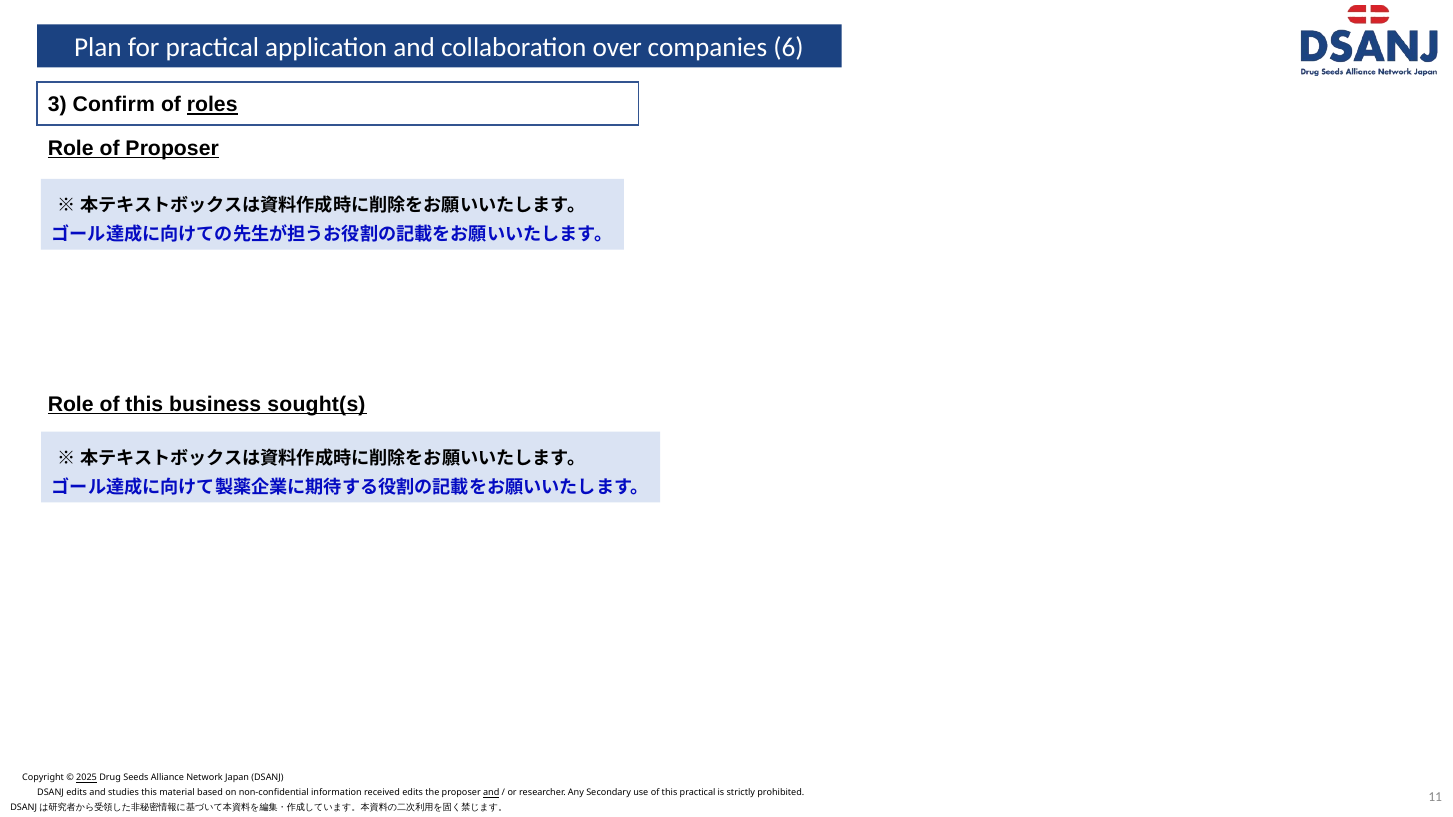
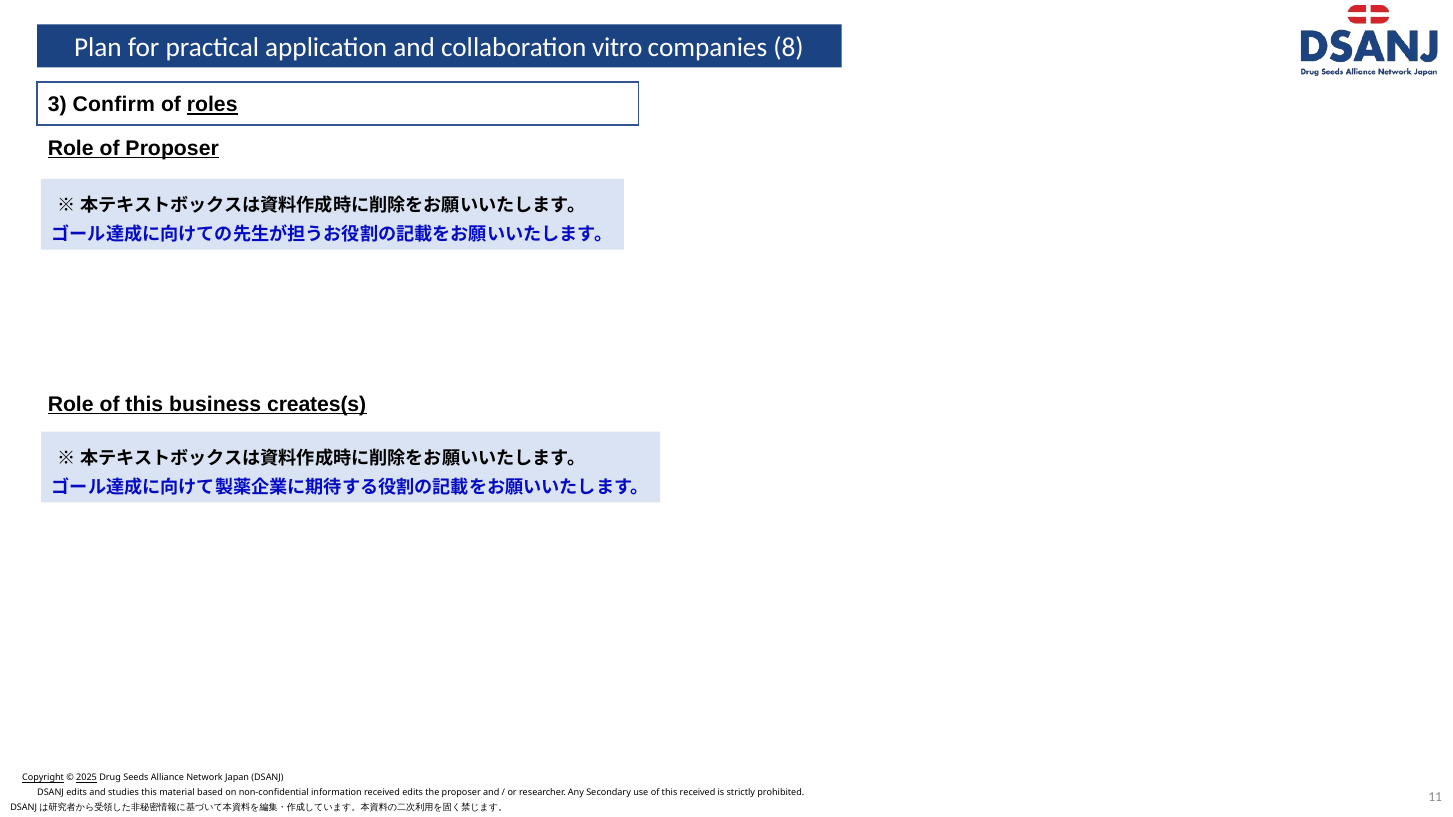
over: over -> vitro
6: 6 -> 8
sought(s: sought(s -> creates(s
Copyright underline: none -> present
and at (491, 793) underline: present -> none
this practical: practical -> received
